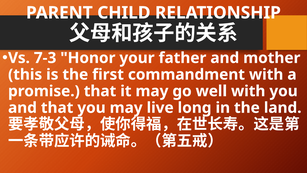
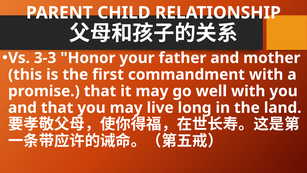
7-3: 7-3 -> 3-3
